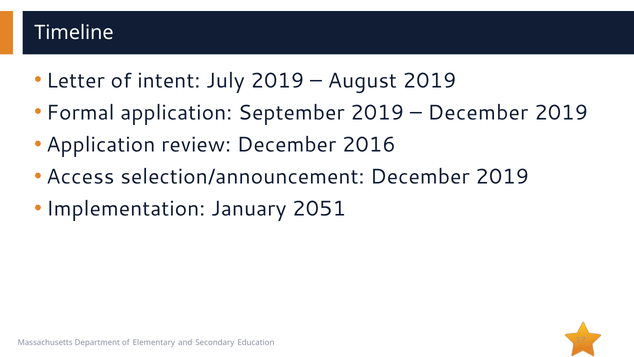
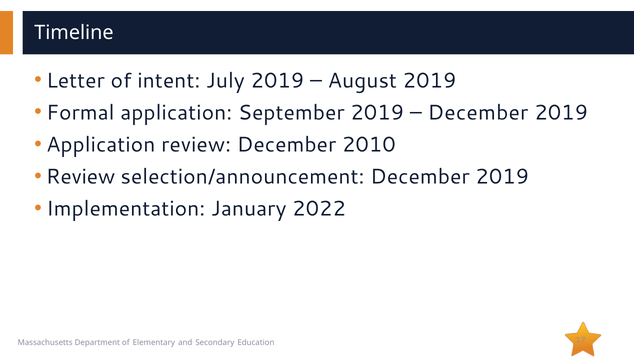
2016: 2016 -> 2010
Access at (80, 176): Access -> Review
2051: 2051 -> 2022
